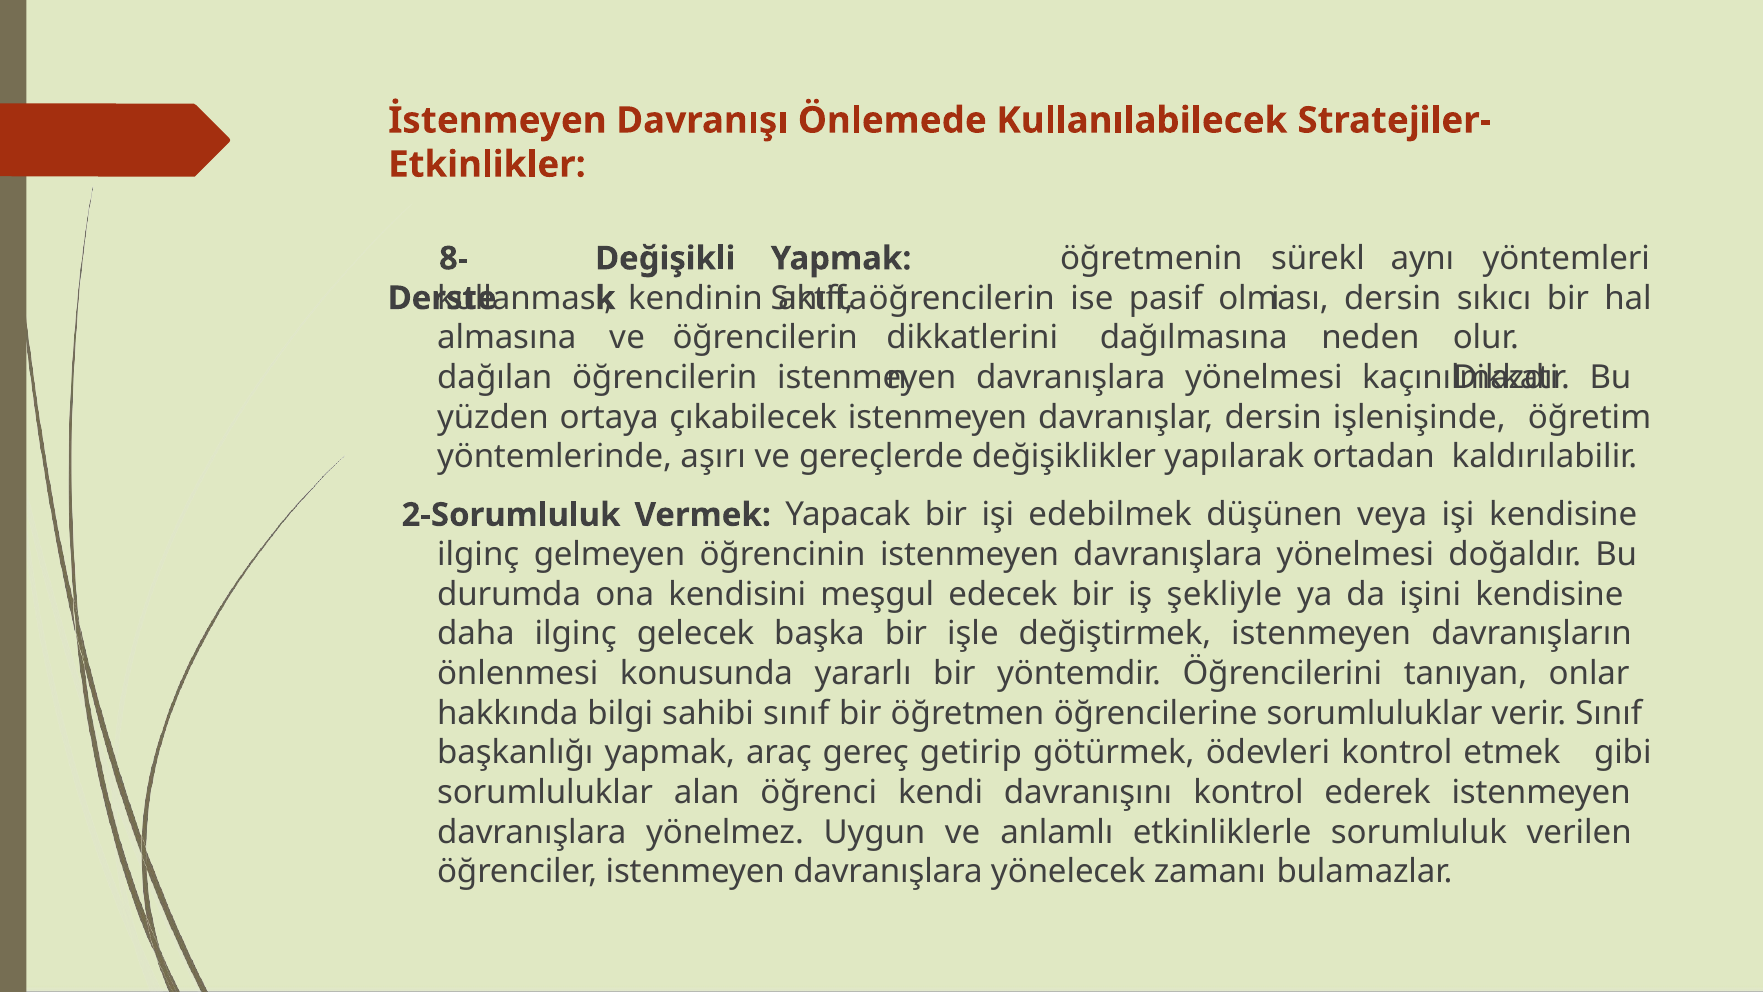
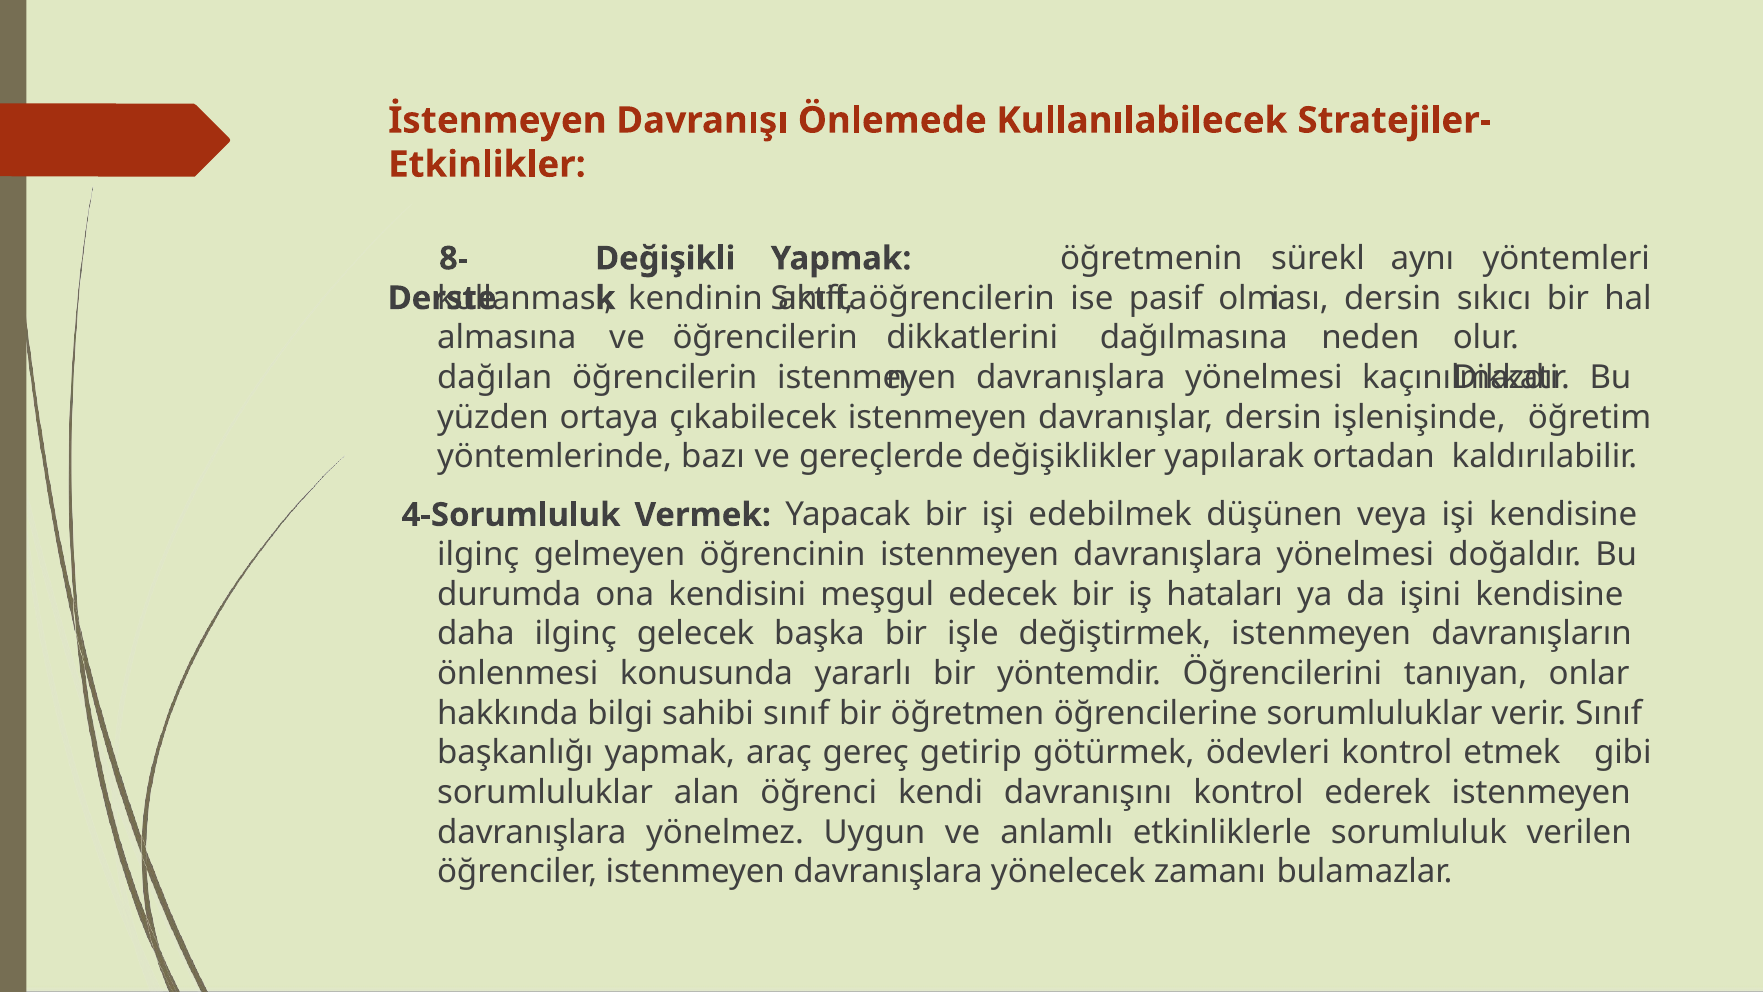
aşırı: aşırı -> bazı
2-Sorumluluk: 2-Sorumluluk -> 4-Sorumluluk
şekliyle: şekliyle -> hataları
